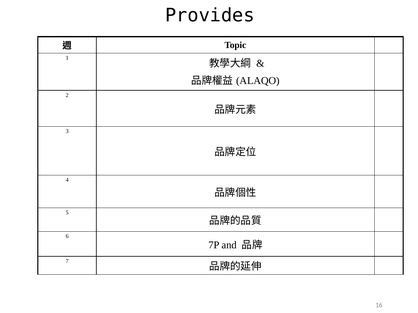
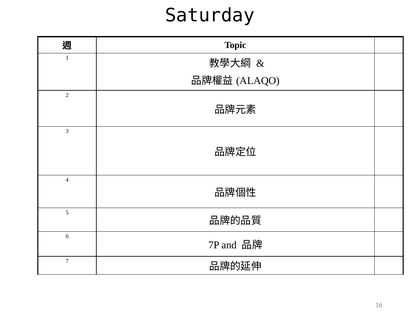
Provides: Provides -> Saturday
